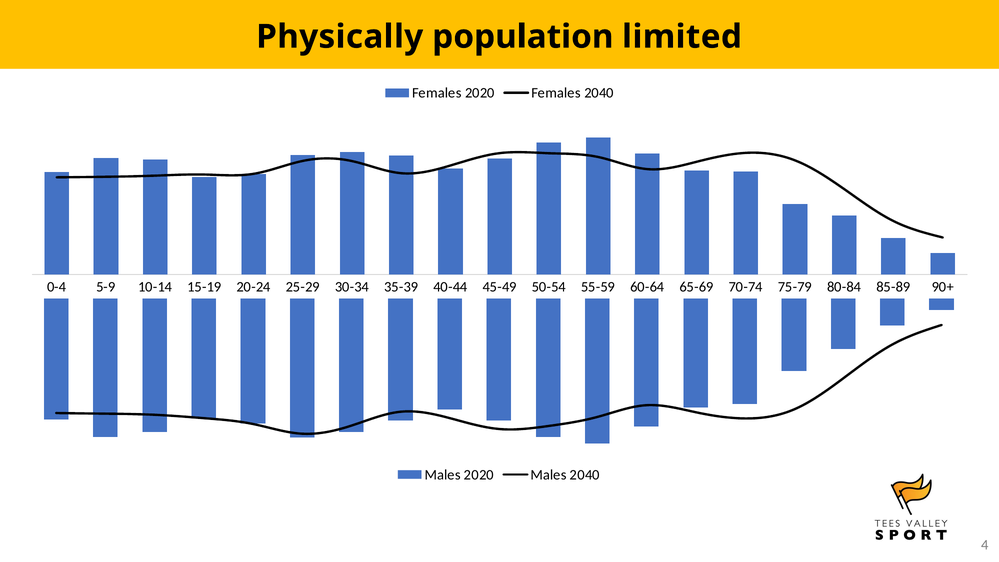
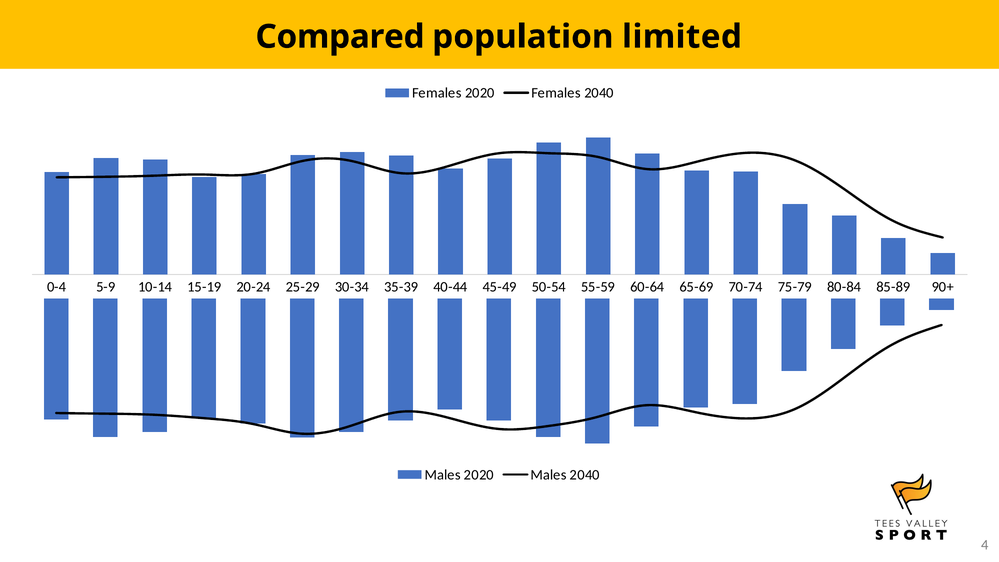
Physically: Physically -> Compared
